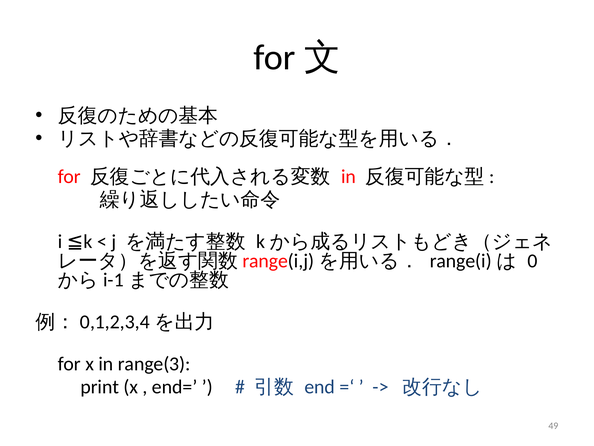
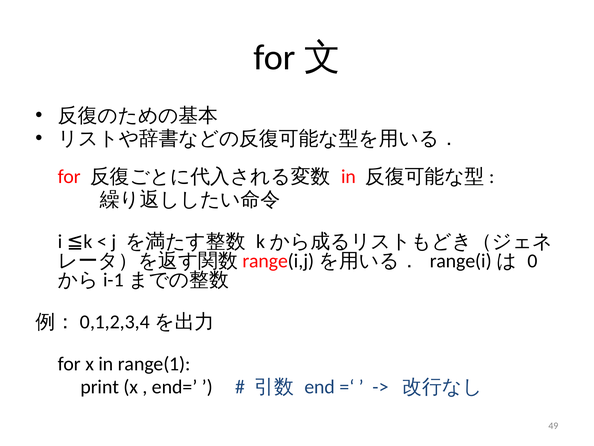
range(3: range(3 -> range(1
